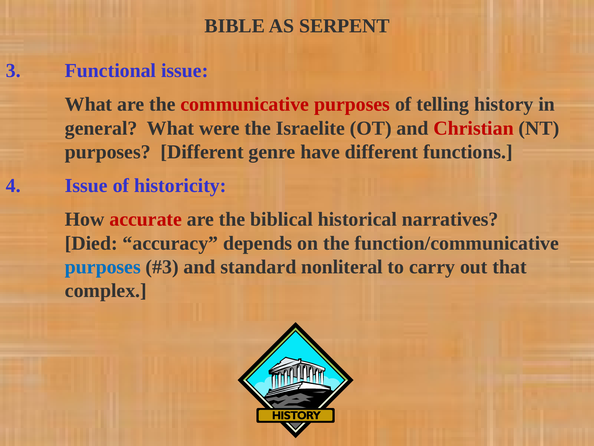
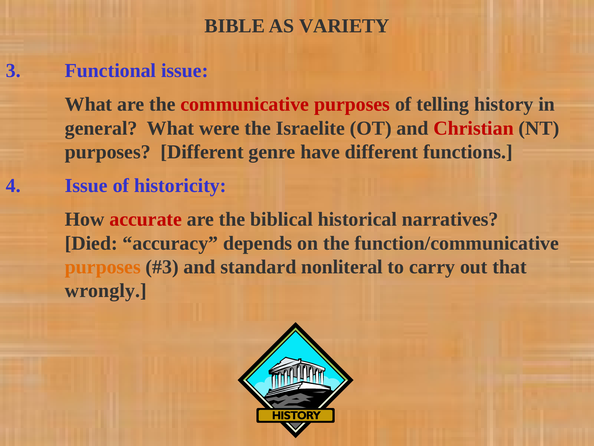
SERPENT: SERPENT -> VARIETY
purposes at (103, 267) colour: blue -> orange
complex: complex -> wrongly
